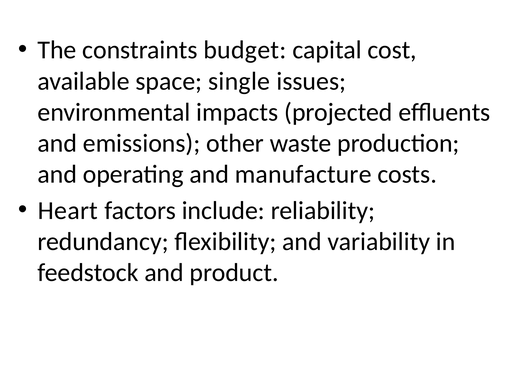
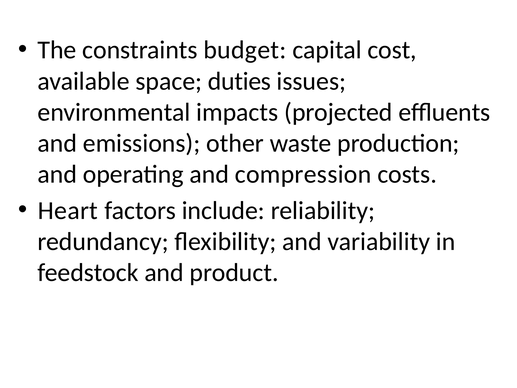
single: single -> duties
manufacture: manufacture -> compression
